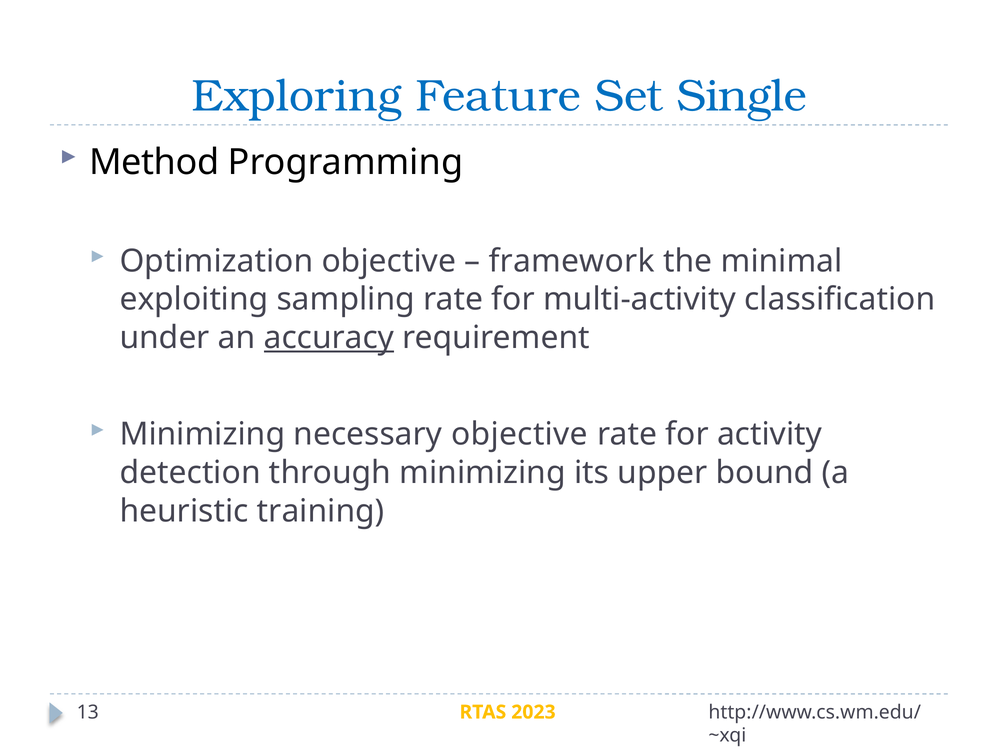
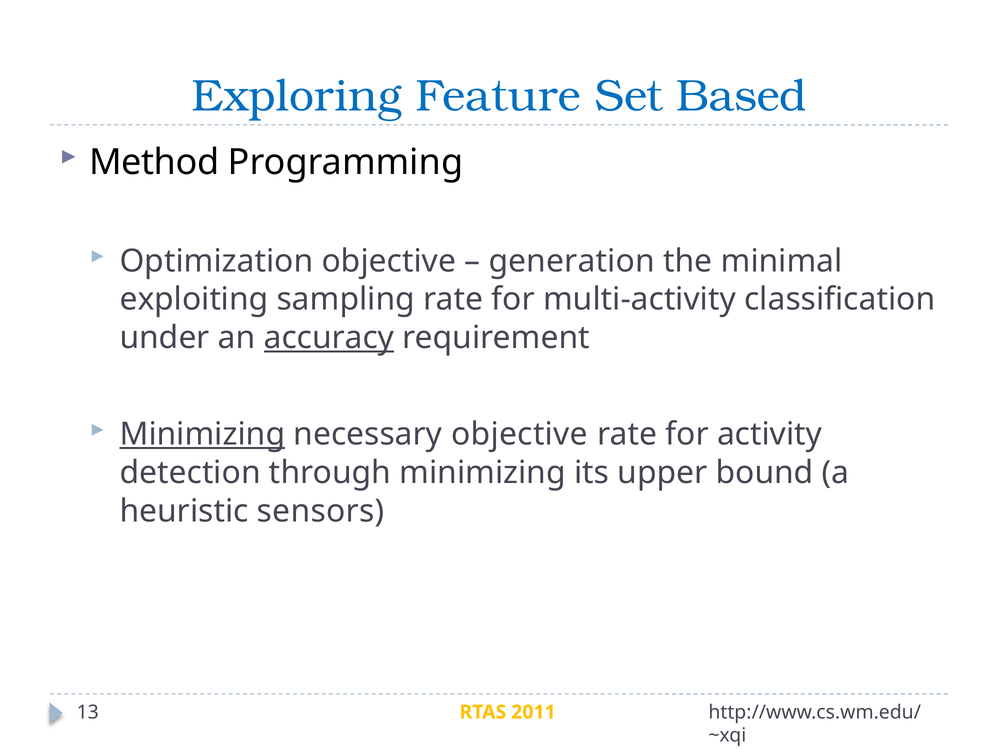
Single: Single -> Based
framework: framework -> generation
Minimizing at (202, 434) underline: none -> present
training: training -> sensors
2023: 2023 -> 2011
